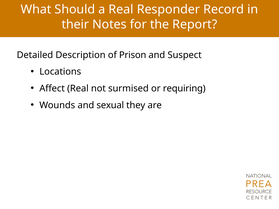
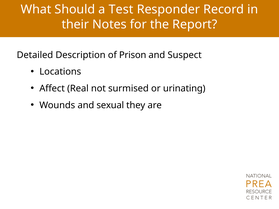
a Real: Real -> Test
requiring: requiring -> urinating
